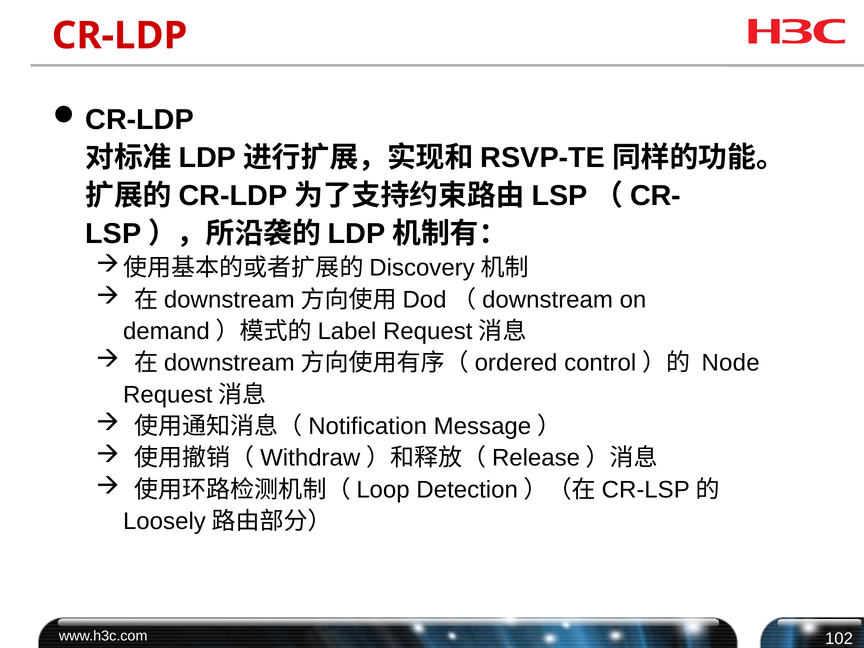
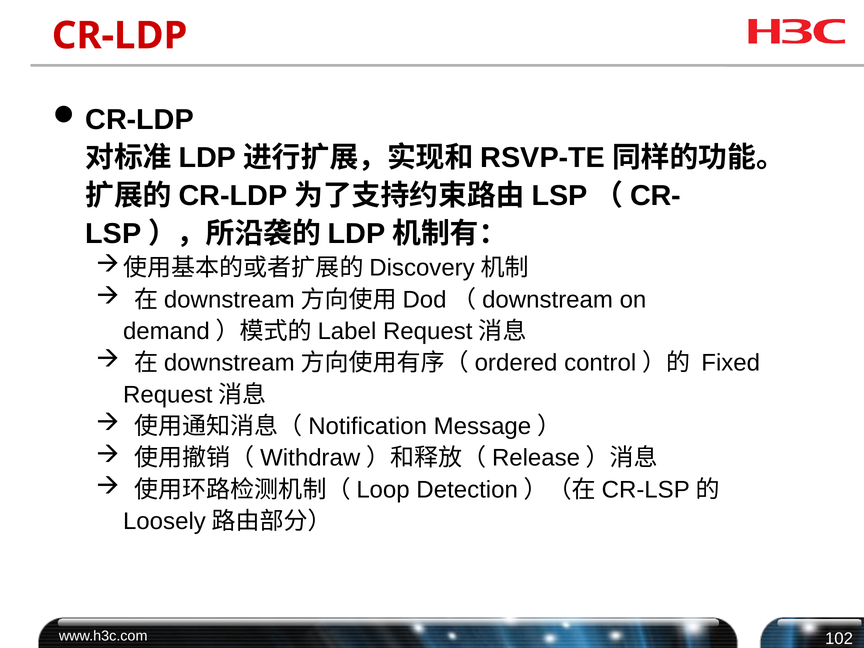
Node: Node -> Fixed
